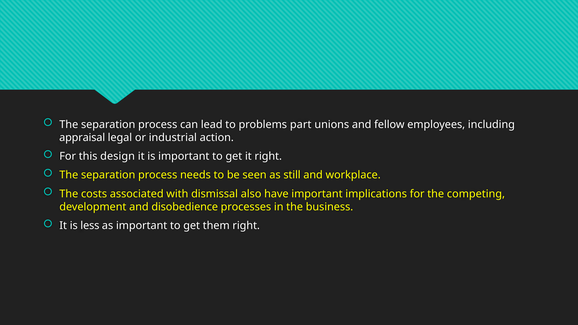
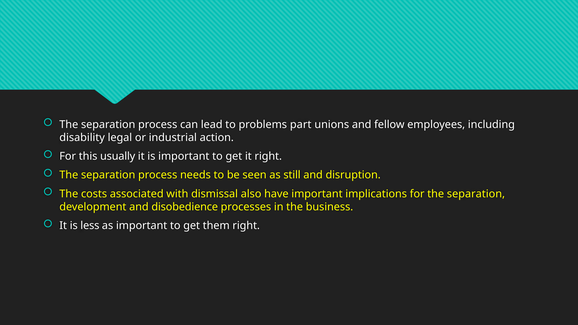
appraisal: appraisal -> disability
design: design -> usually
workplace: workplace -> disruption
for the competing: competing -> separation
